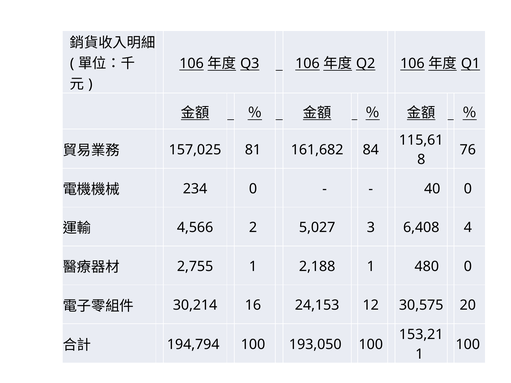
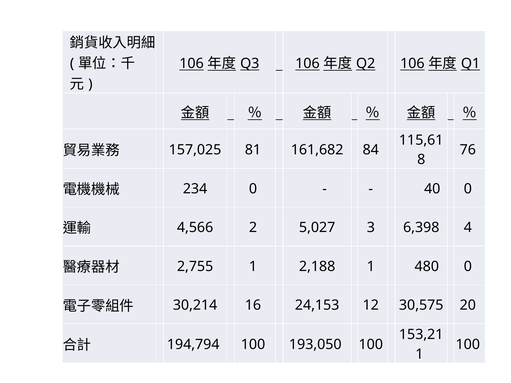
6,408: 6,408 -> 6,398
